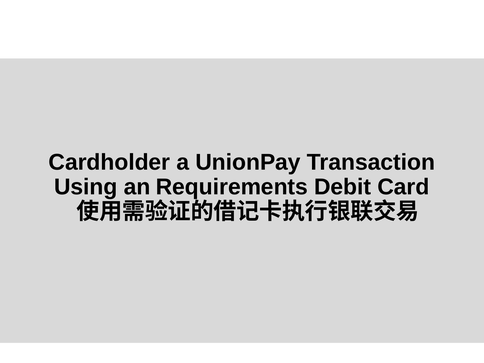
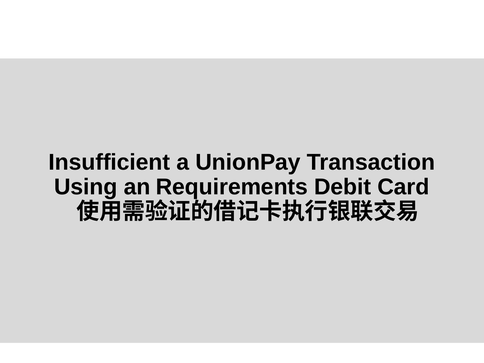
Cardholder: Cardholder -> Insufficient
